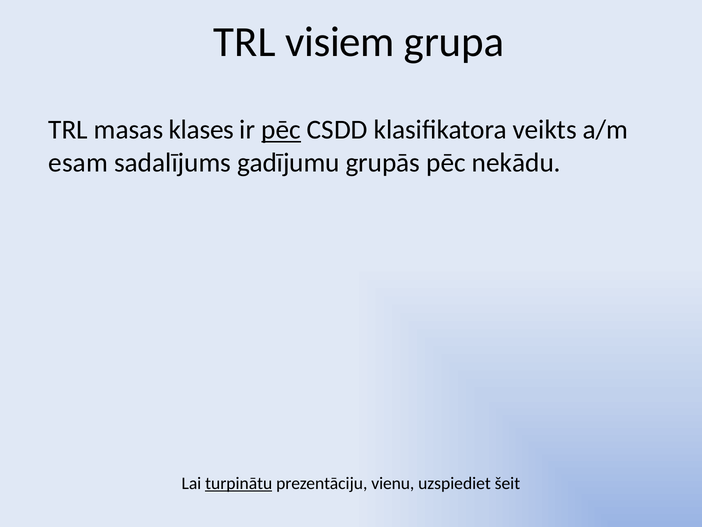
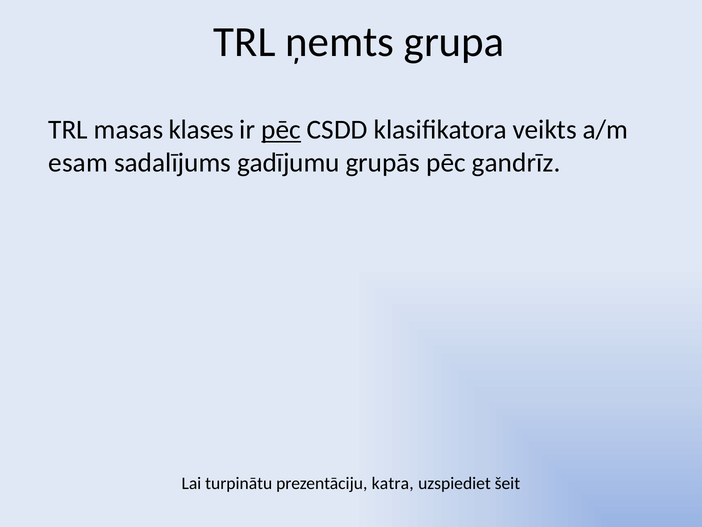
visiem: visiem -> ņemts
nekādu: nekādu -> gandrīz
turpinātu underline: present -> none
vienu: vienu -> katra
